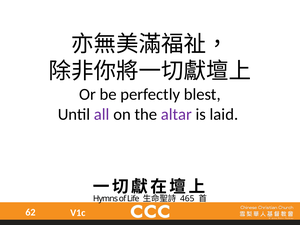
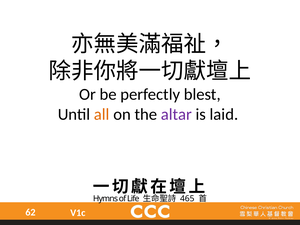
all colour: purple -> orange
